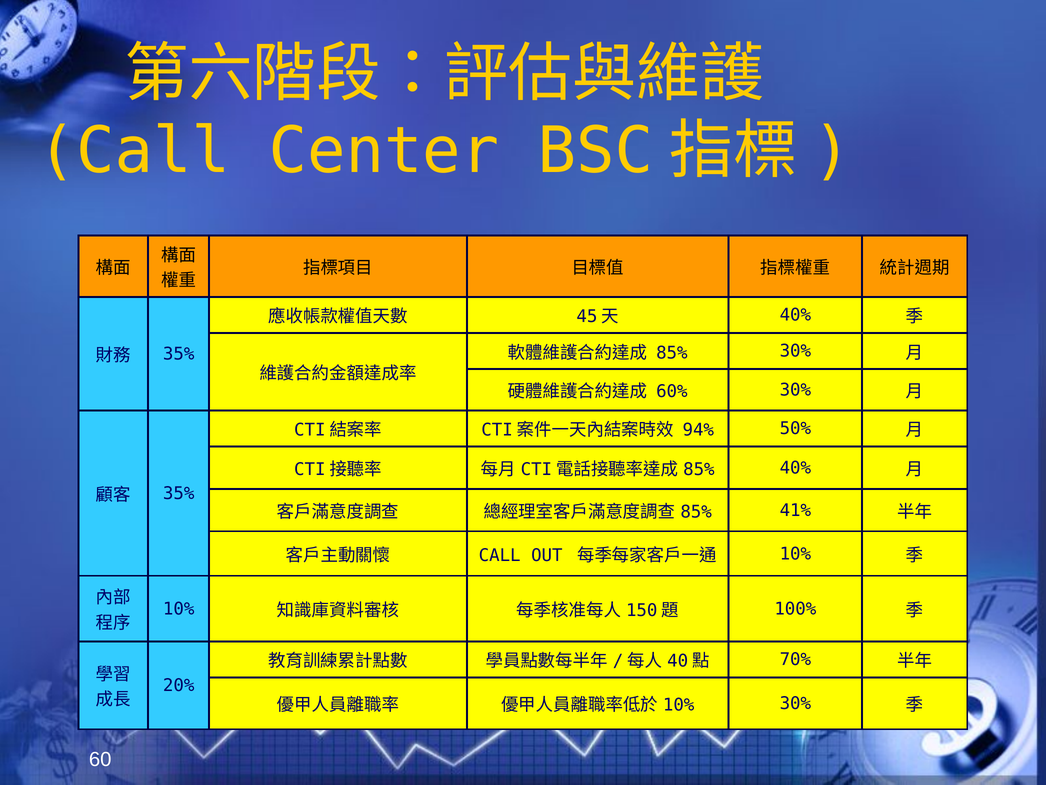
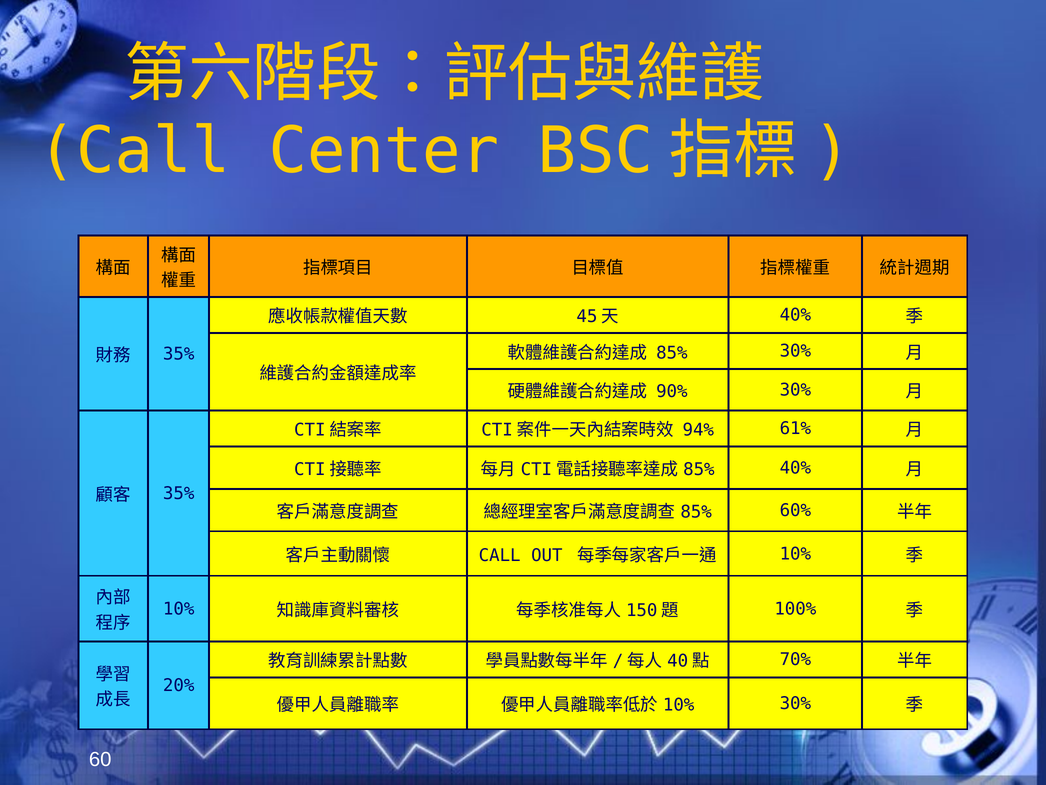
60%: 60% -> 90%
50%: 50% -> 61%
41%: 41% -> 60%
